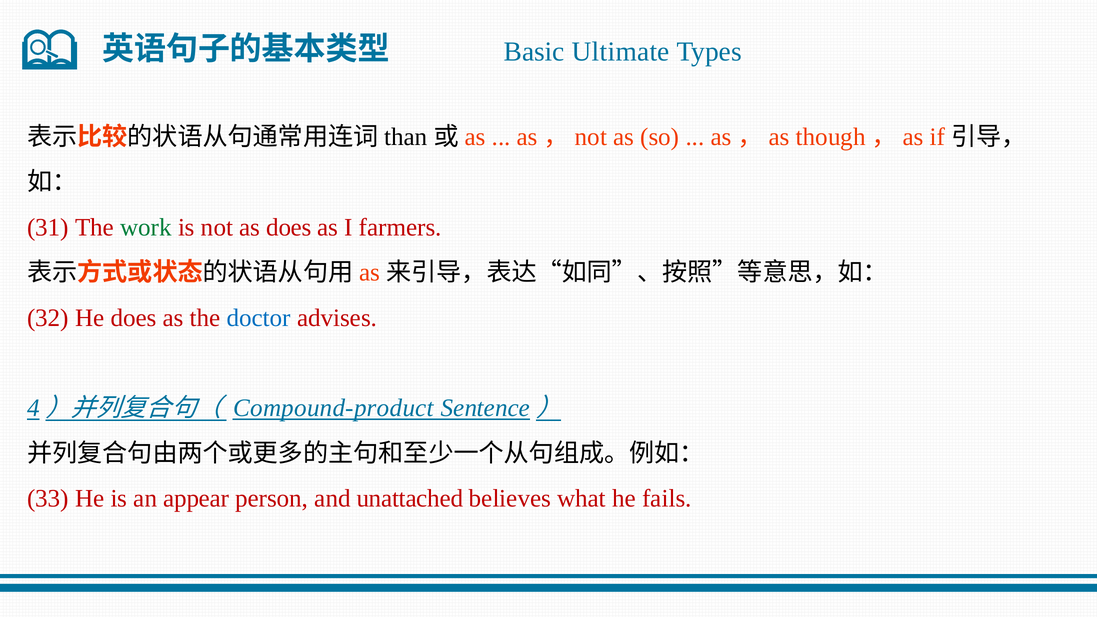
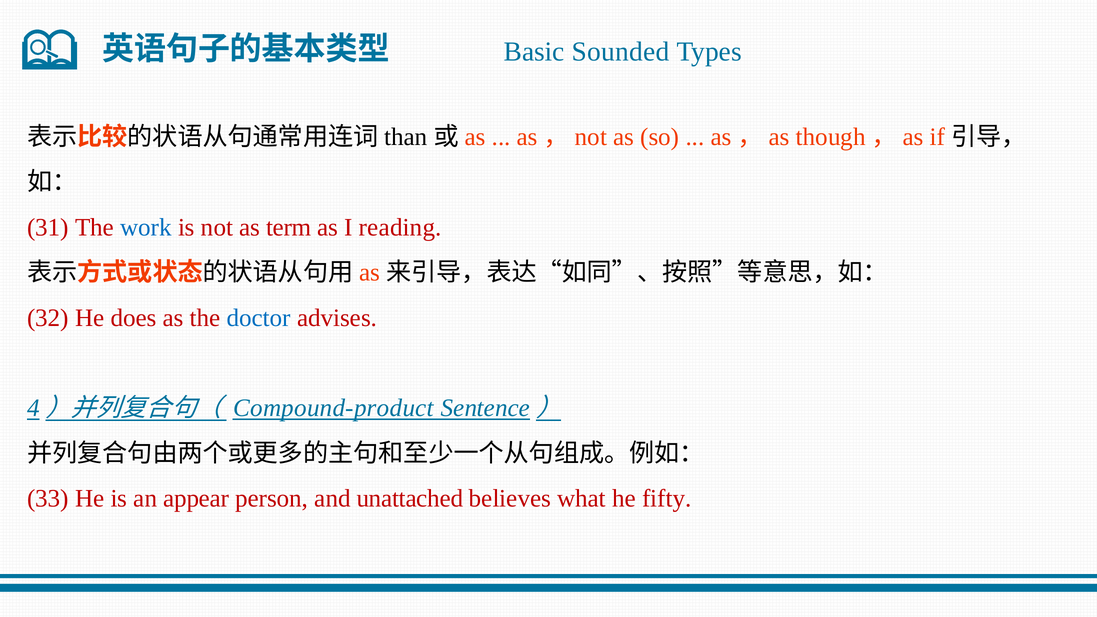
Ultimate: Ultimate -> Sounded
work colour: green -> blue
as does: does -> term
farmers: farmers -> reading
fails: fails -> fifty
